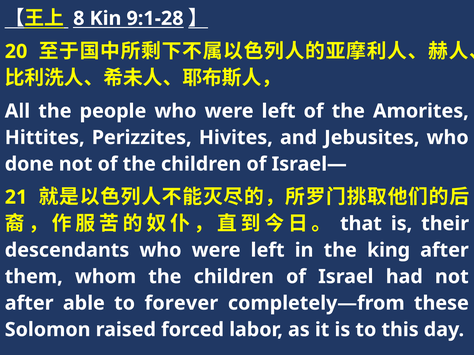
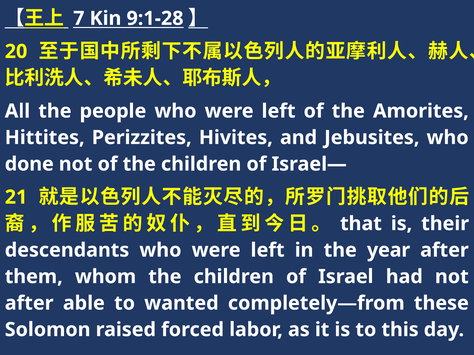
8: 8 -> 7
king: king -> year
forever: forever -> wanted
